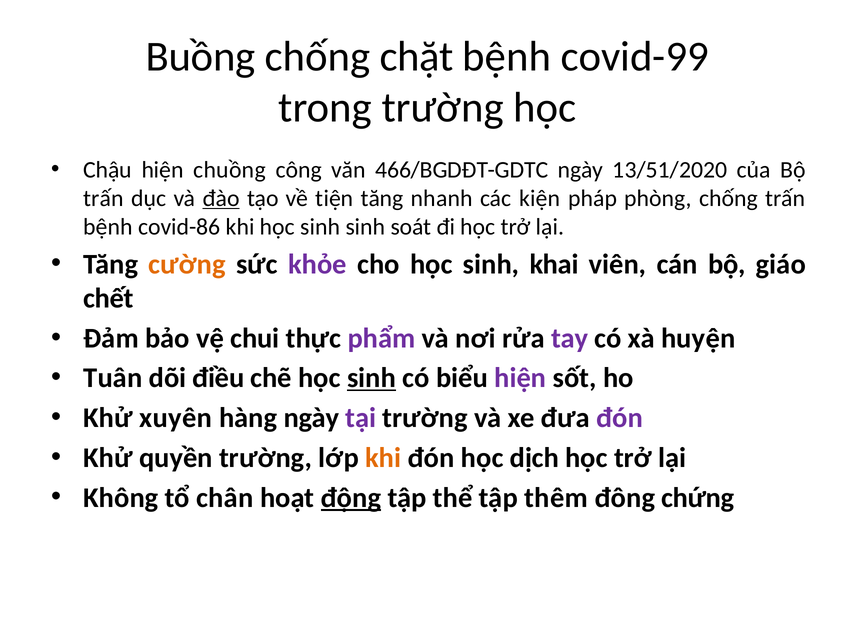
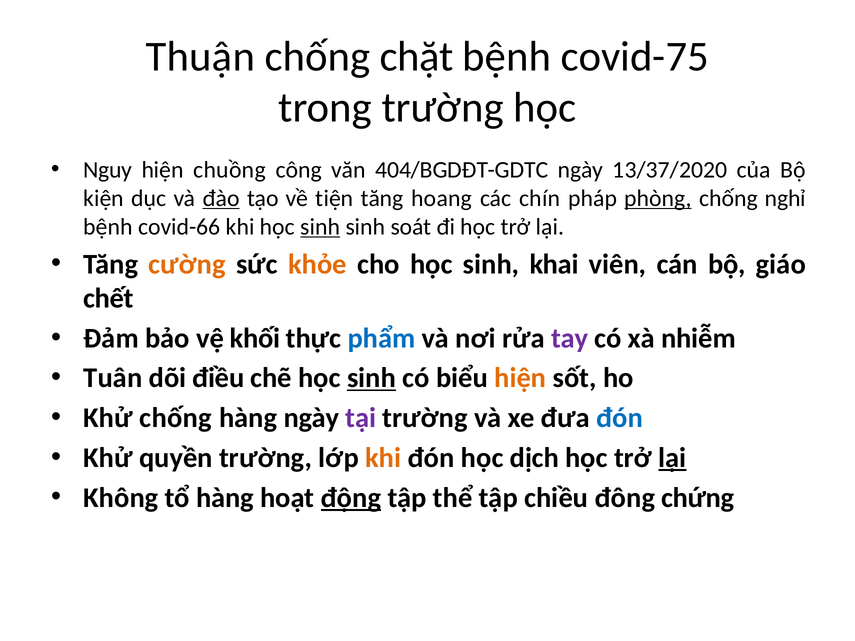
Buồng: Buồng -> Thuận
covid-99: covid-99 -> covid-75
Chậu: Chậu -> Nguy
466/BGDĐT-GDTC: 466/BGDĐT-GDTC -> 404/BGDĐT-GDTC
13/51/2020: 13/51/2020 -> 13/37/2020
trấn at (104, 198): trấn -> kiện
nhanh: nhanh -> hoang
kiện: kiện -> chín
phòng underline: none -> present
chống trấn: trấn -> nghỉ
covid-86: covid-86 -> covid-66
sinh at (320, 227) underline: none -> present
khỏe colour: purple -> orange
chui: chui -> khối
phẩm colour: purple -> blue
huyện: huyện -> nhiễm
hiện at (520, 378) colour: purple -> orange
Khử xuyên: xuyên -> chống
đón at (619, 418) colour: purple -> blue
lại at (672, 458) underline: none -> present
tổ chân: chân -> hàng
thêm: thêm -> chiều
